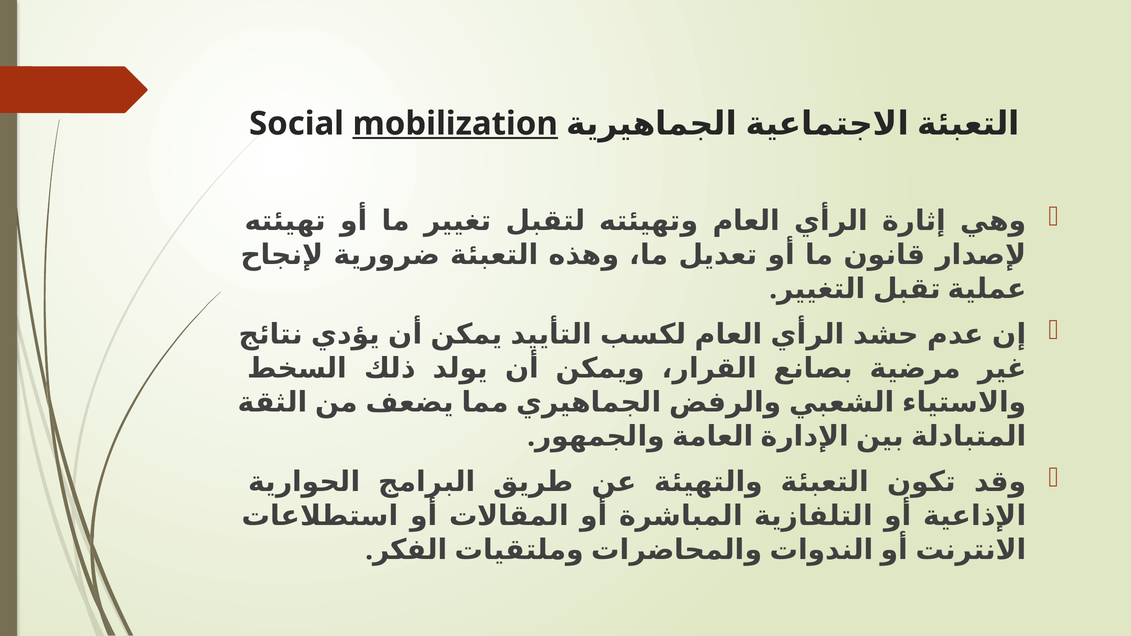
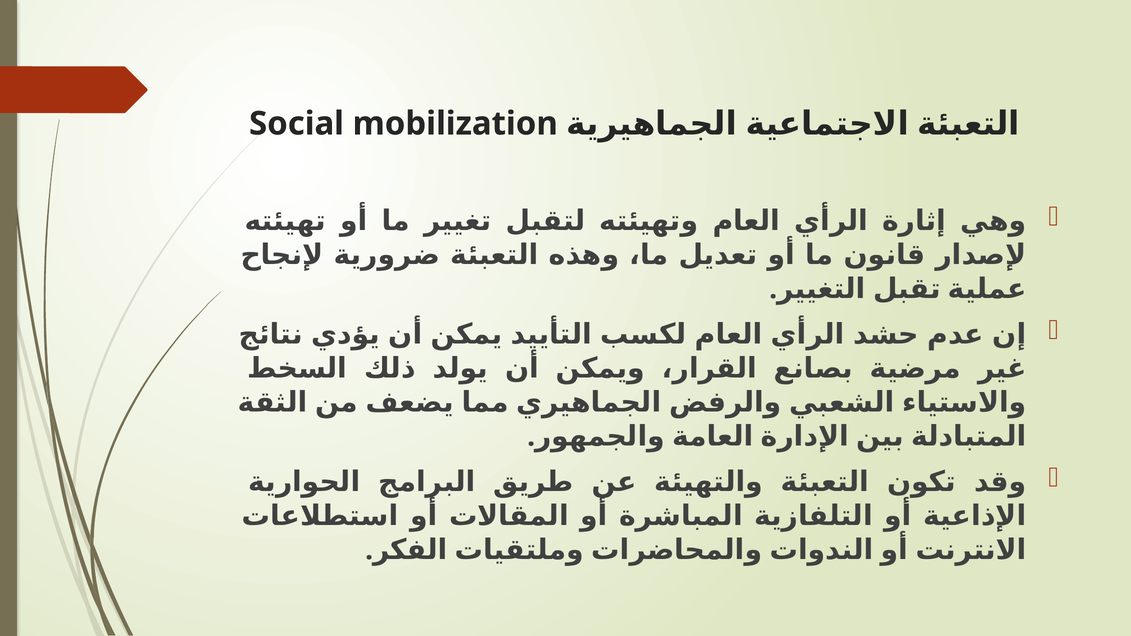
mobilization underline: present -> none
